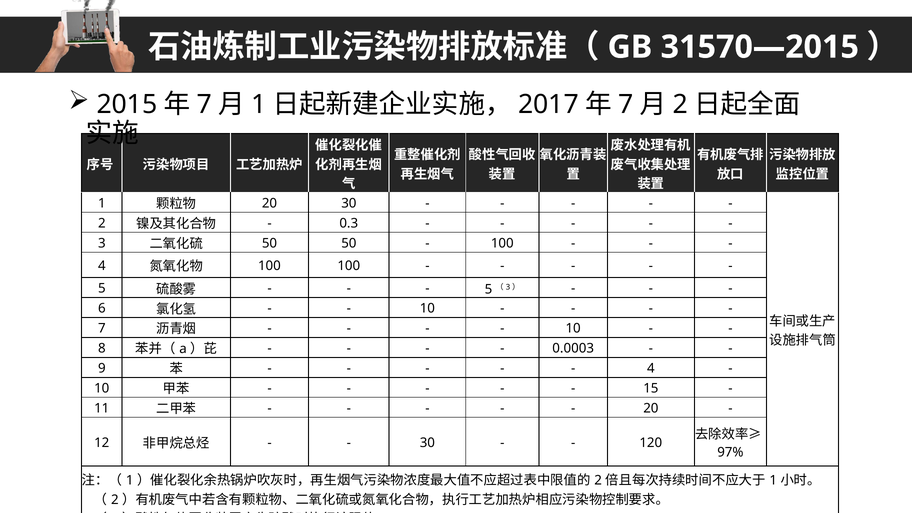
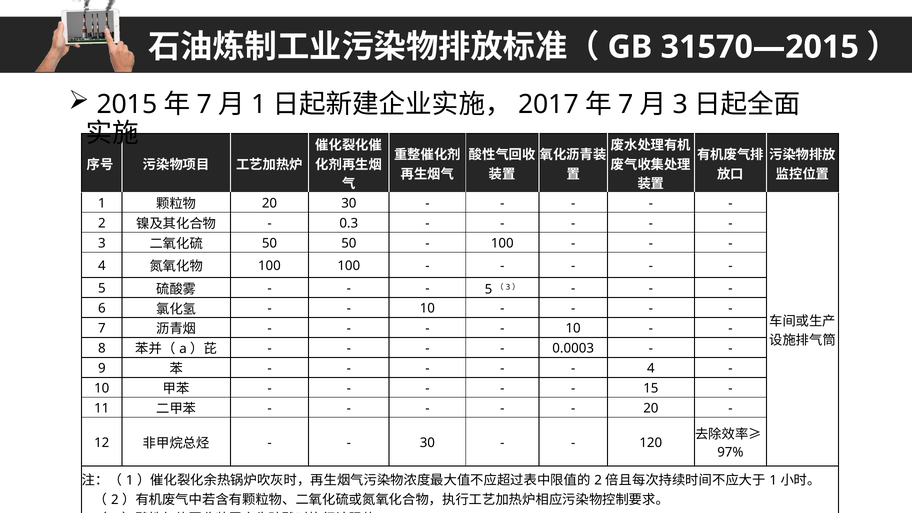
2 at (680, 105): 2 -> 3
